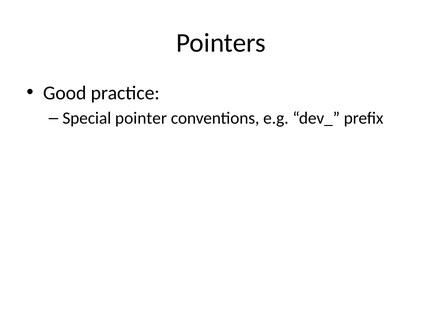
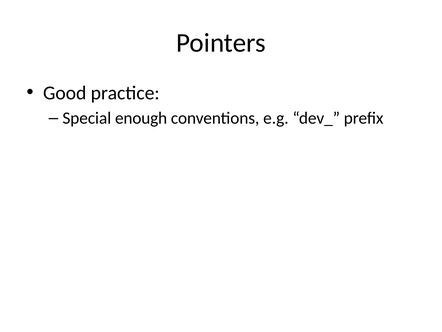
pointer: pointer -> enough
